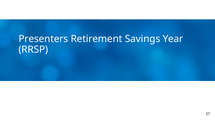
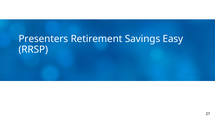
Year: Year -> Easy
